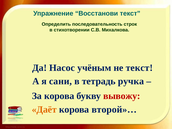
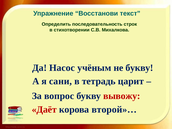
не текст: текст -> букву
ручка: ручка -> царит
За корова: корова -> вопрос
Даёт colour: orange -> red
